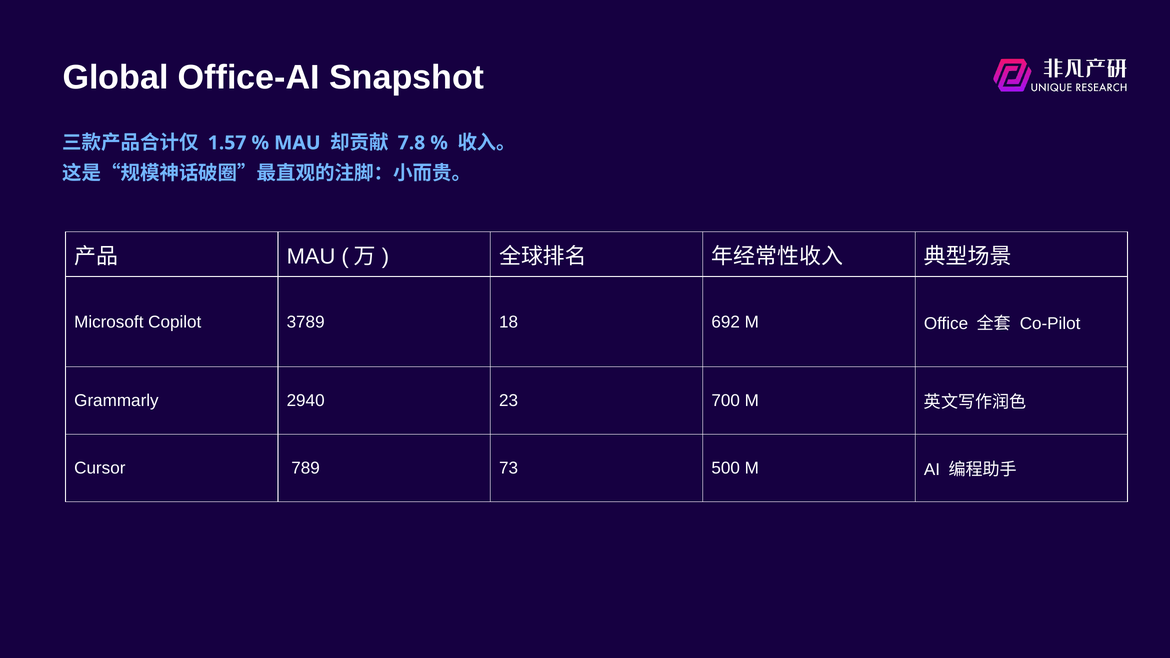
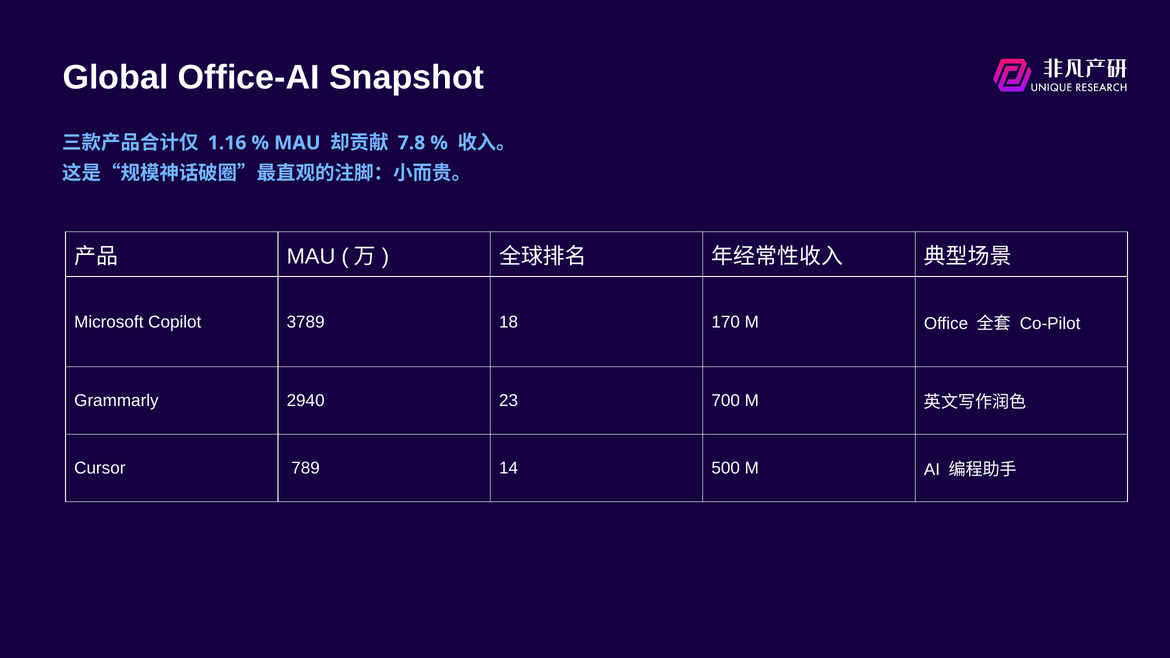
1.57: 1.57 -> 1.16
692: 692 -> 170
73: 73 -> 14
